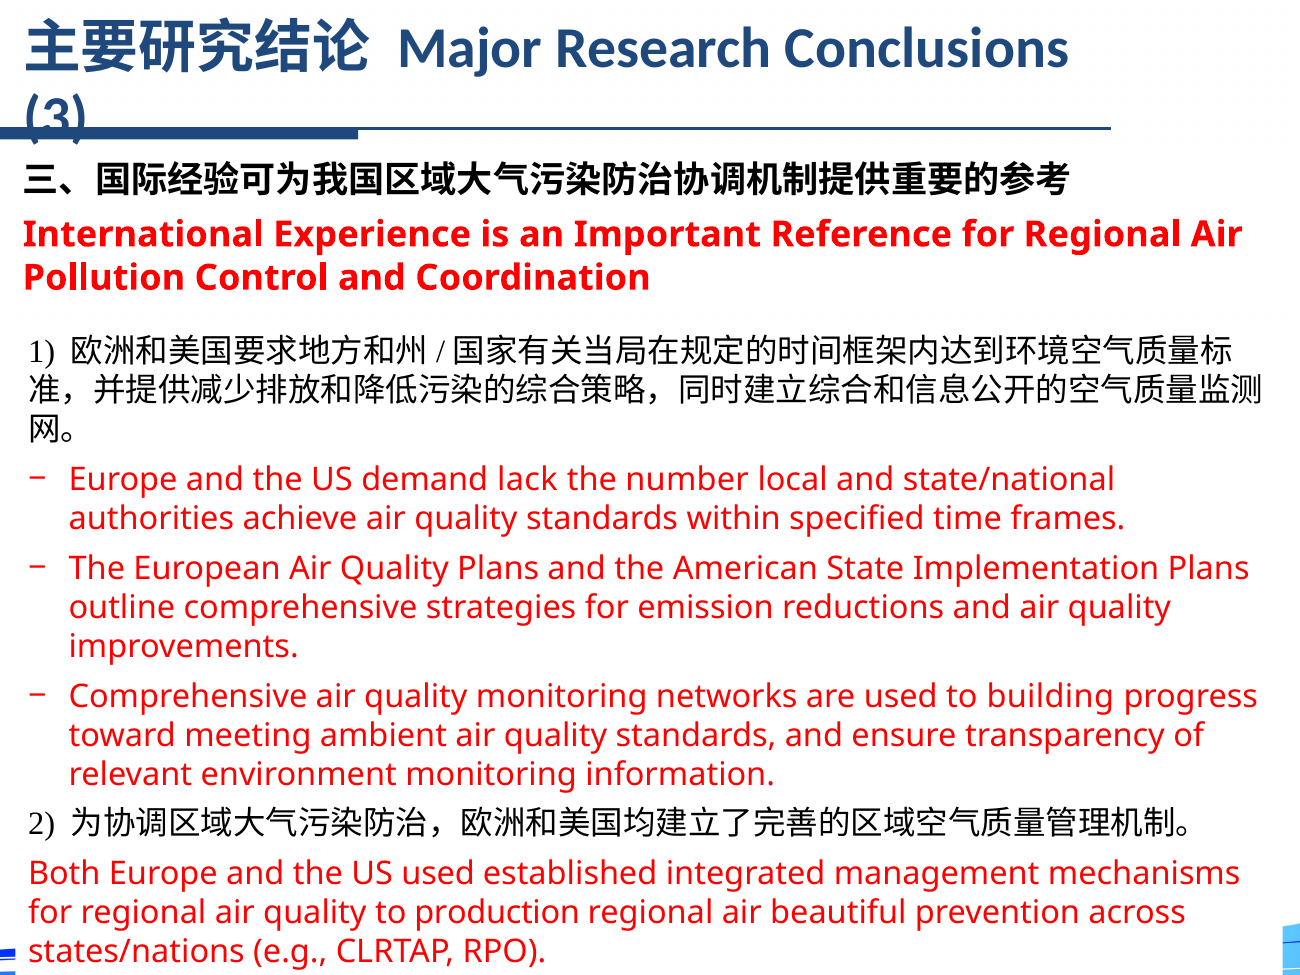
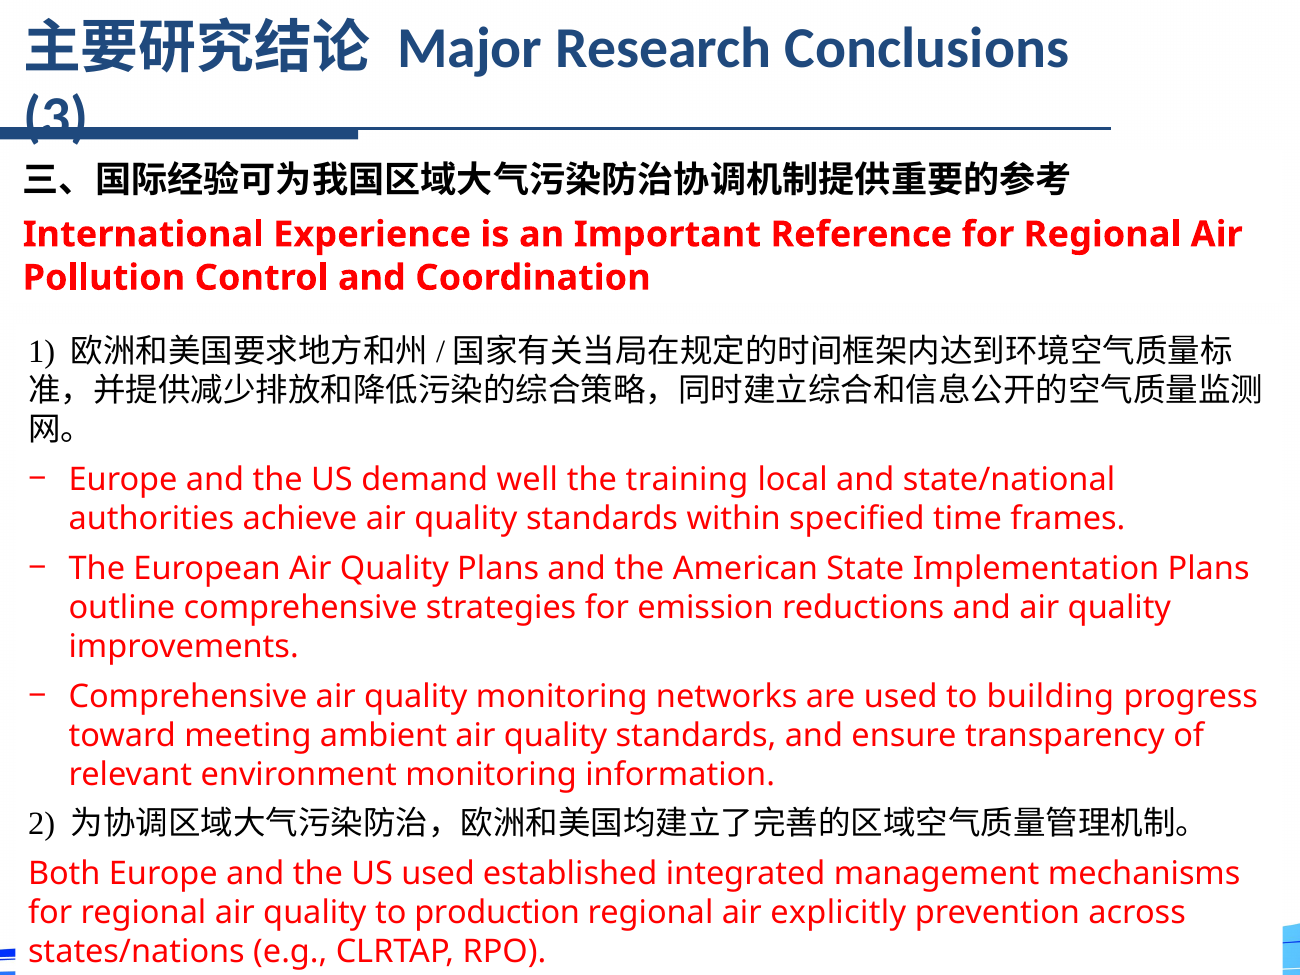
lack: lack -> well
number: number -> training
beautiful: beautiful -> explicitly
